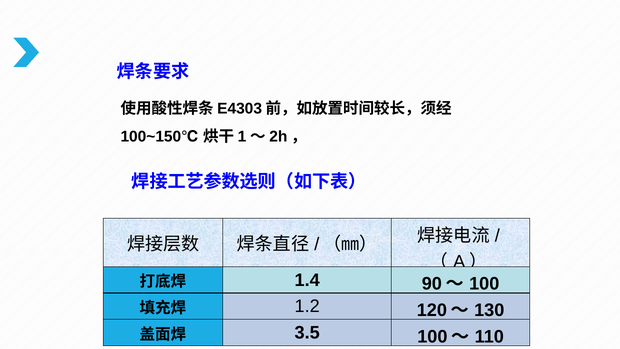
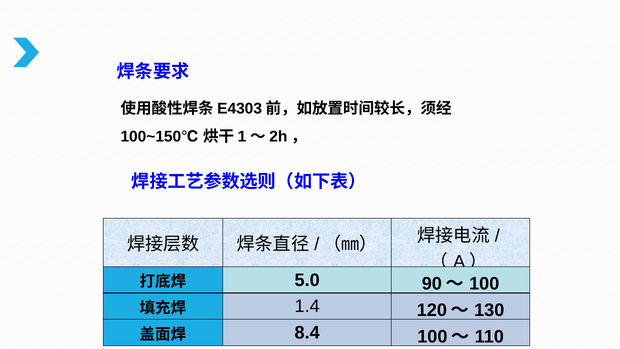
1.4: 1.4 -> 5.0
1.2: 1.2 -> 1.4
3.5: 3.5 -> 8.4
